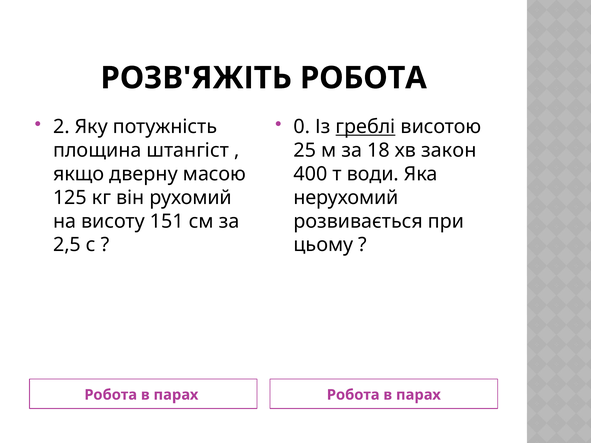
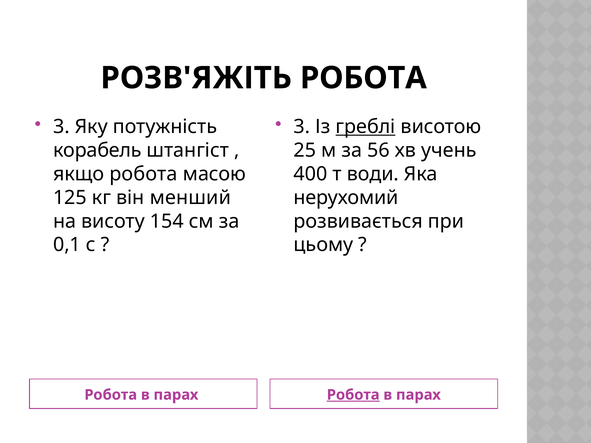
2 at (61, 127): 2 -> 3
0 at (302, 127): 0 -> 3
площина: площина -> корабель
18: 18 -> 56
закон: закон -> учень
якщо дверну: дверну -> робота
рухомий: рухомий -> менший
151: 151 -> 154
2,5: 2,5 -> 0,1
Робота at (353, 395) underline: none -> present
